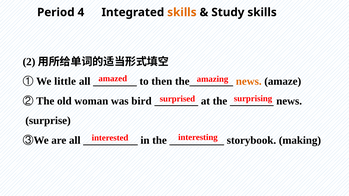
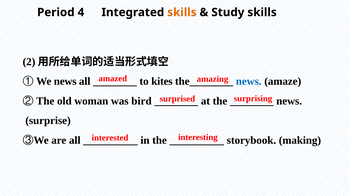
We little: little -> news
then: then -> kites
news at (249, 81) colour: orange -> blue
